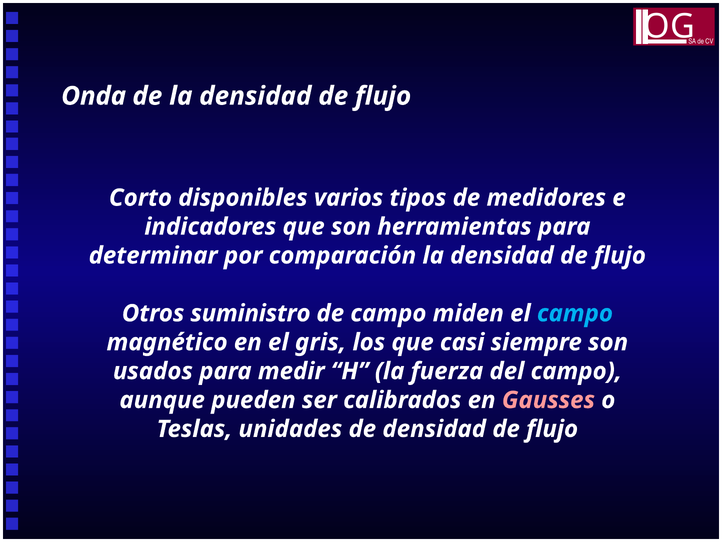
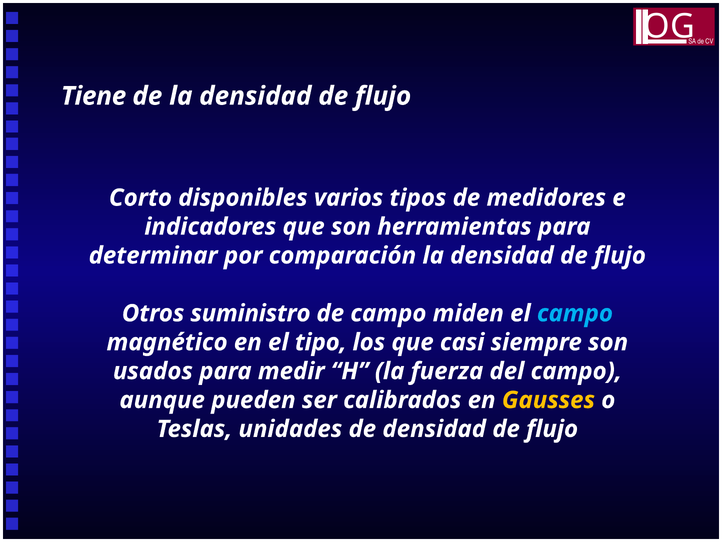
Onda: Onda -> Tiene
gris: gris -> tipo
Gausses colour: pink -> yellow
